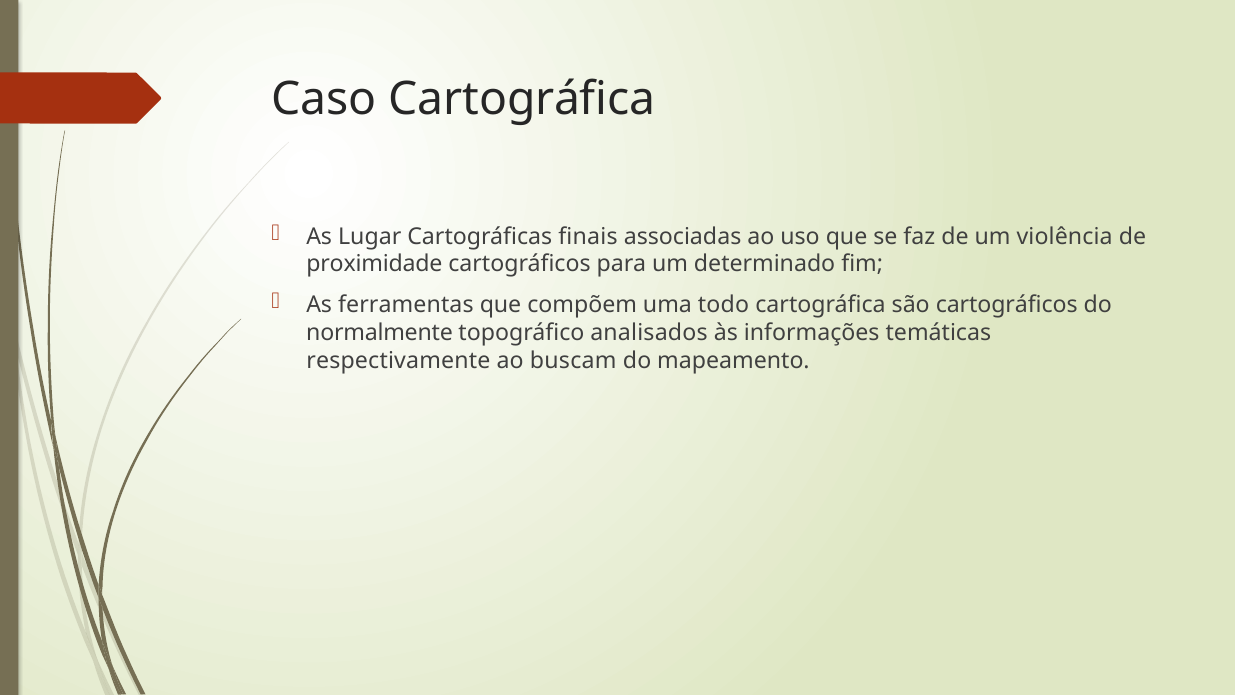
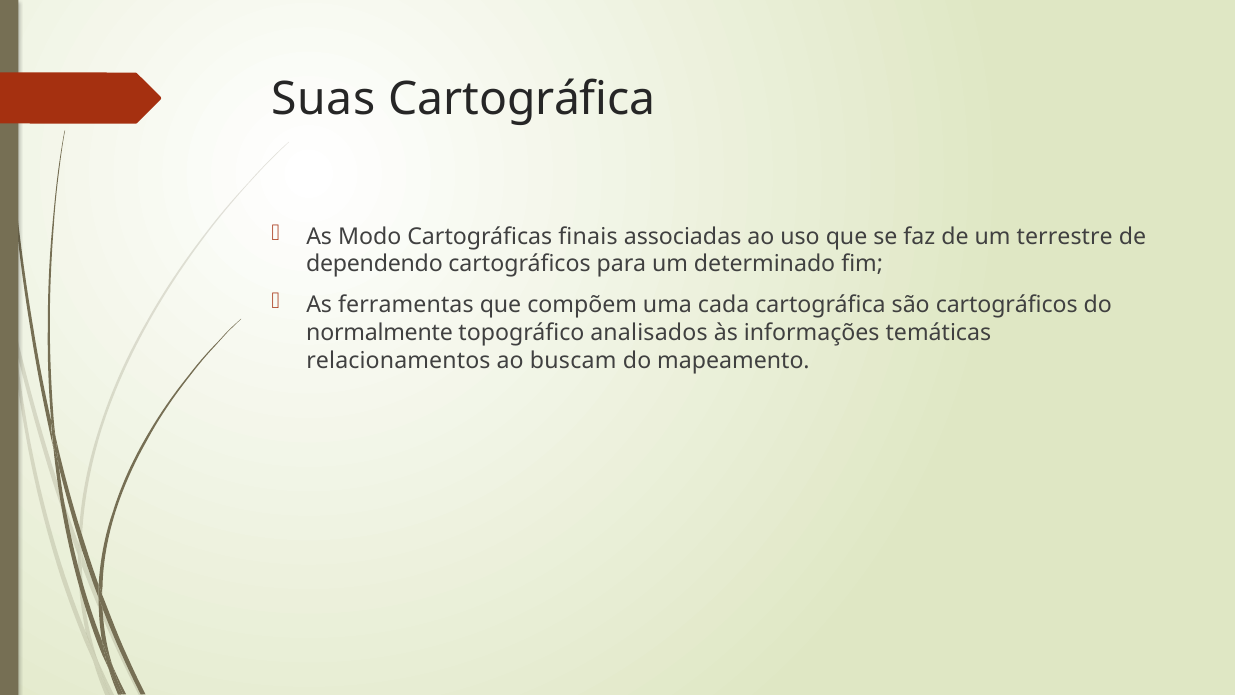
Caso: Caso -> Suas
Lugar: Lugar -> Modo
violência: violência -> terrestre
proximidade: proximidade -> dependendo
todo: todo -> cada
respectivamente: respectivamente -> relacionamentos
